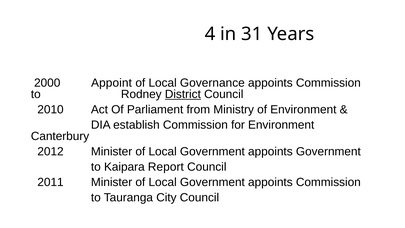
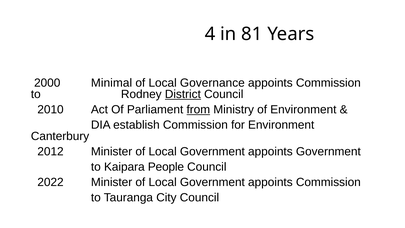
31: 31 -> 81
Appoint: Appoint -> Minimal
from underline: none -> present
Report: Report -> People
2011: 2011 -> 2022
